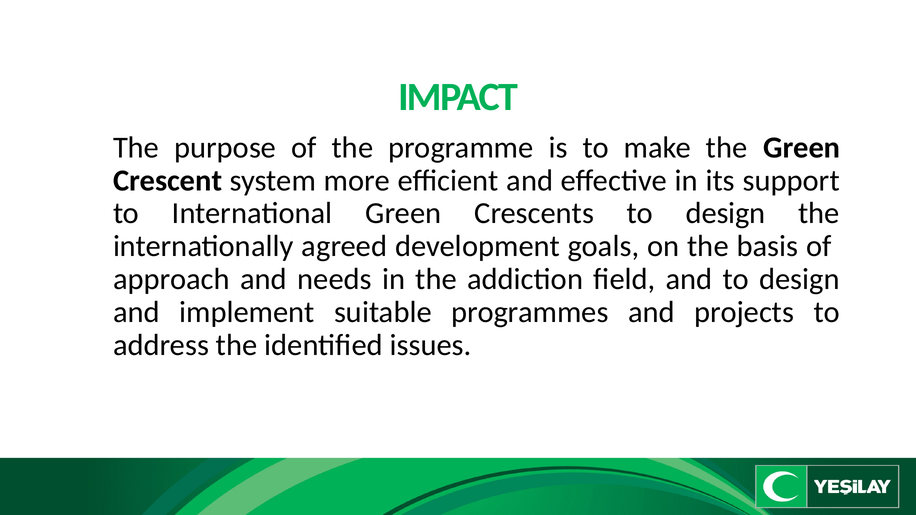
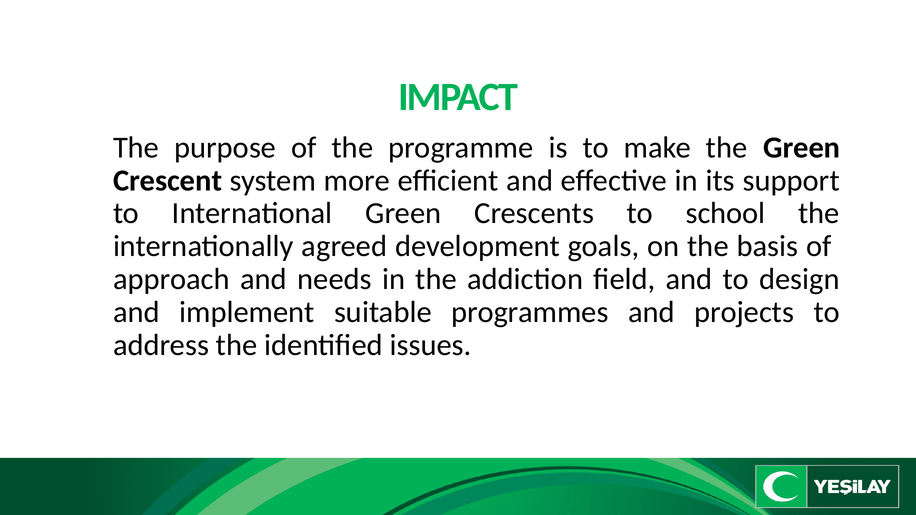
Crescents to design: design -> school
